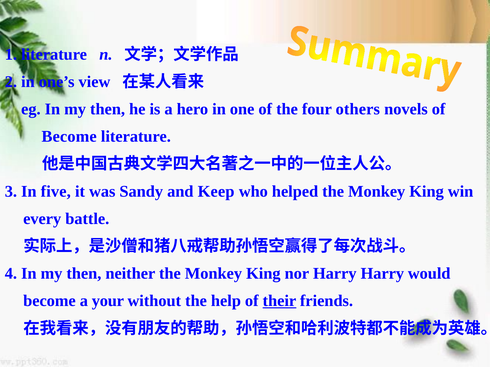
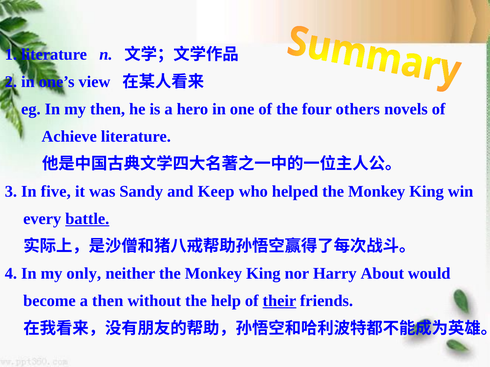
Become at (69, 137): Become -> Achieve
battle underline: none -> present
4 In my then: then -> only
Harry Harry: Harry -> About
a your: your -> then
